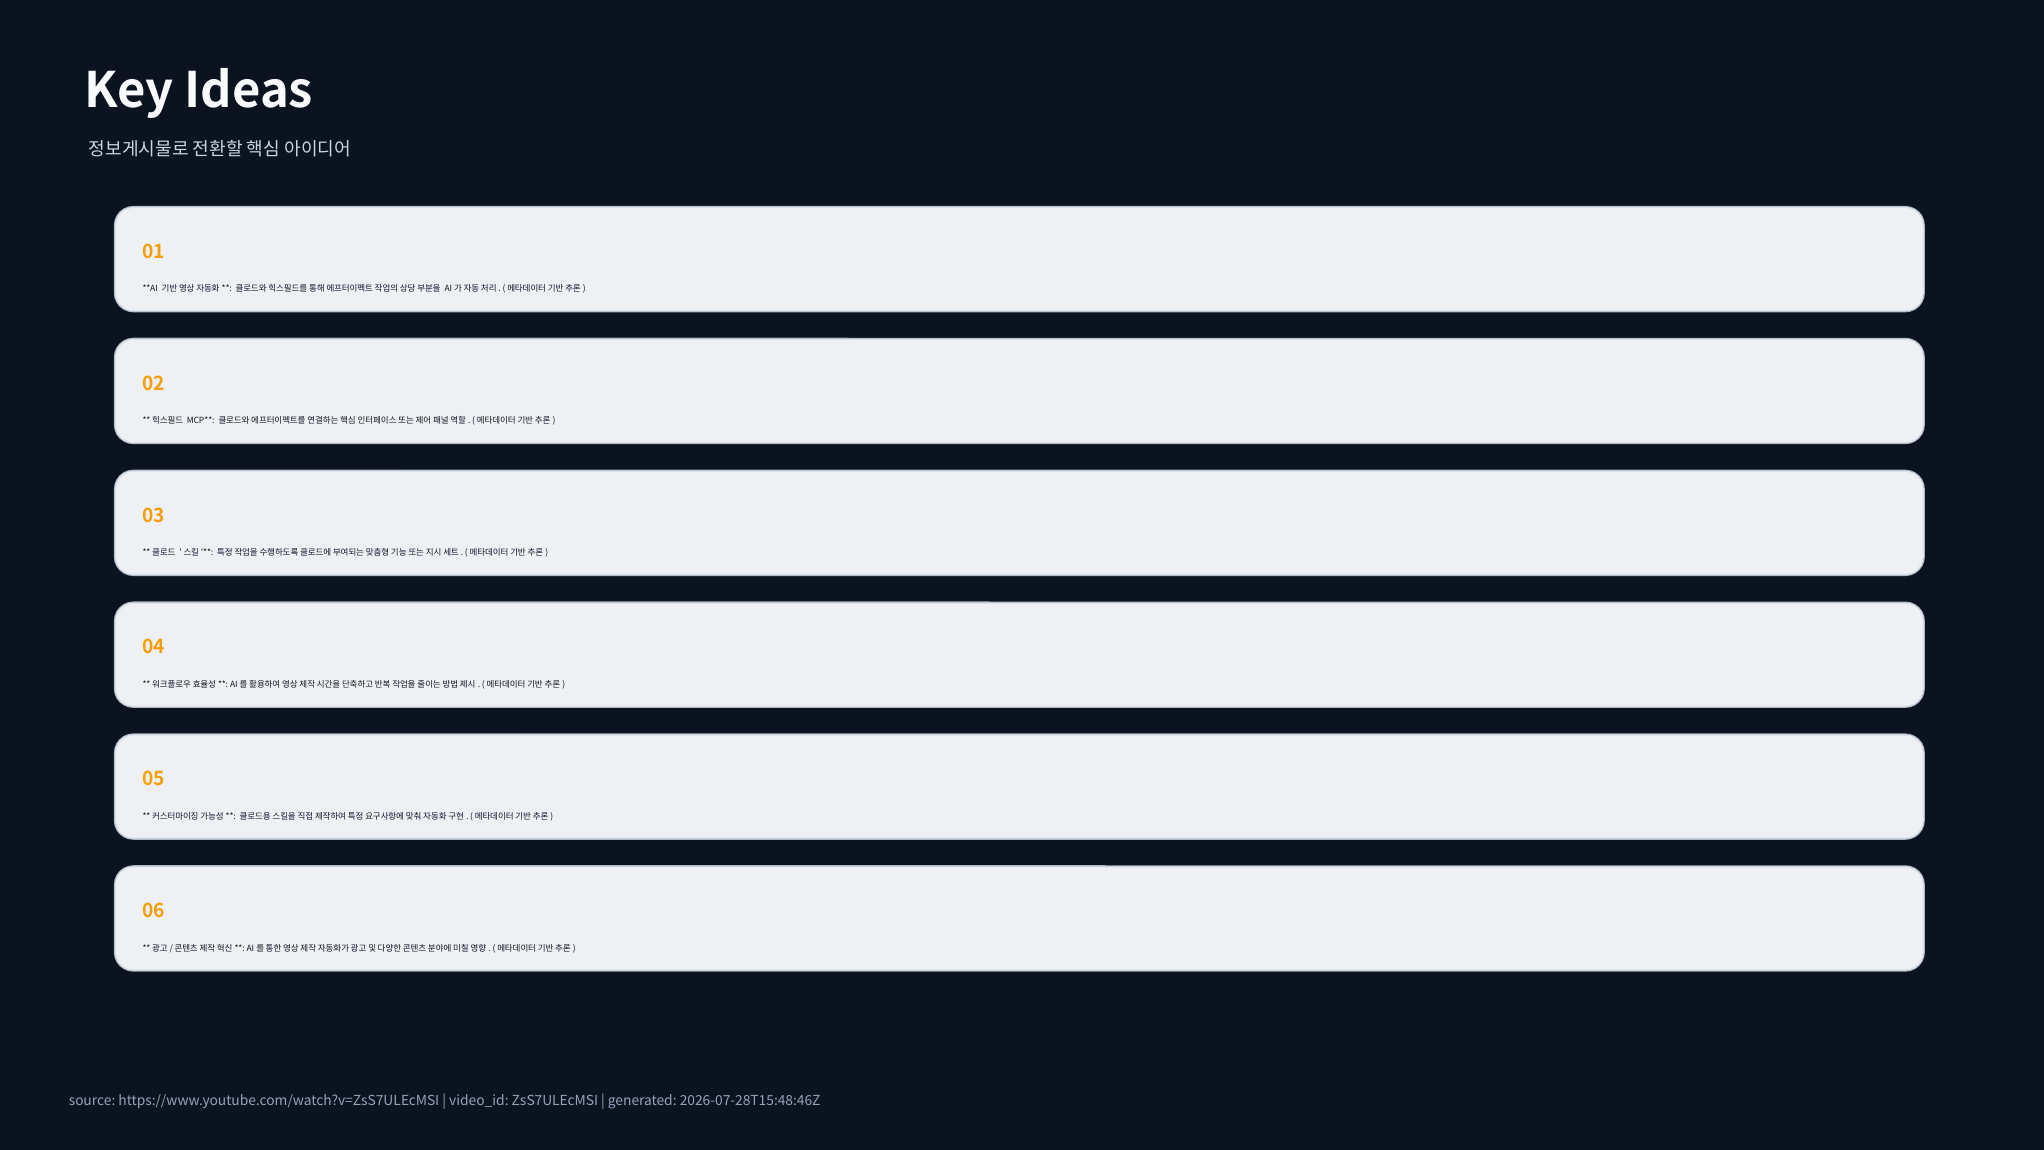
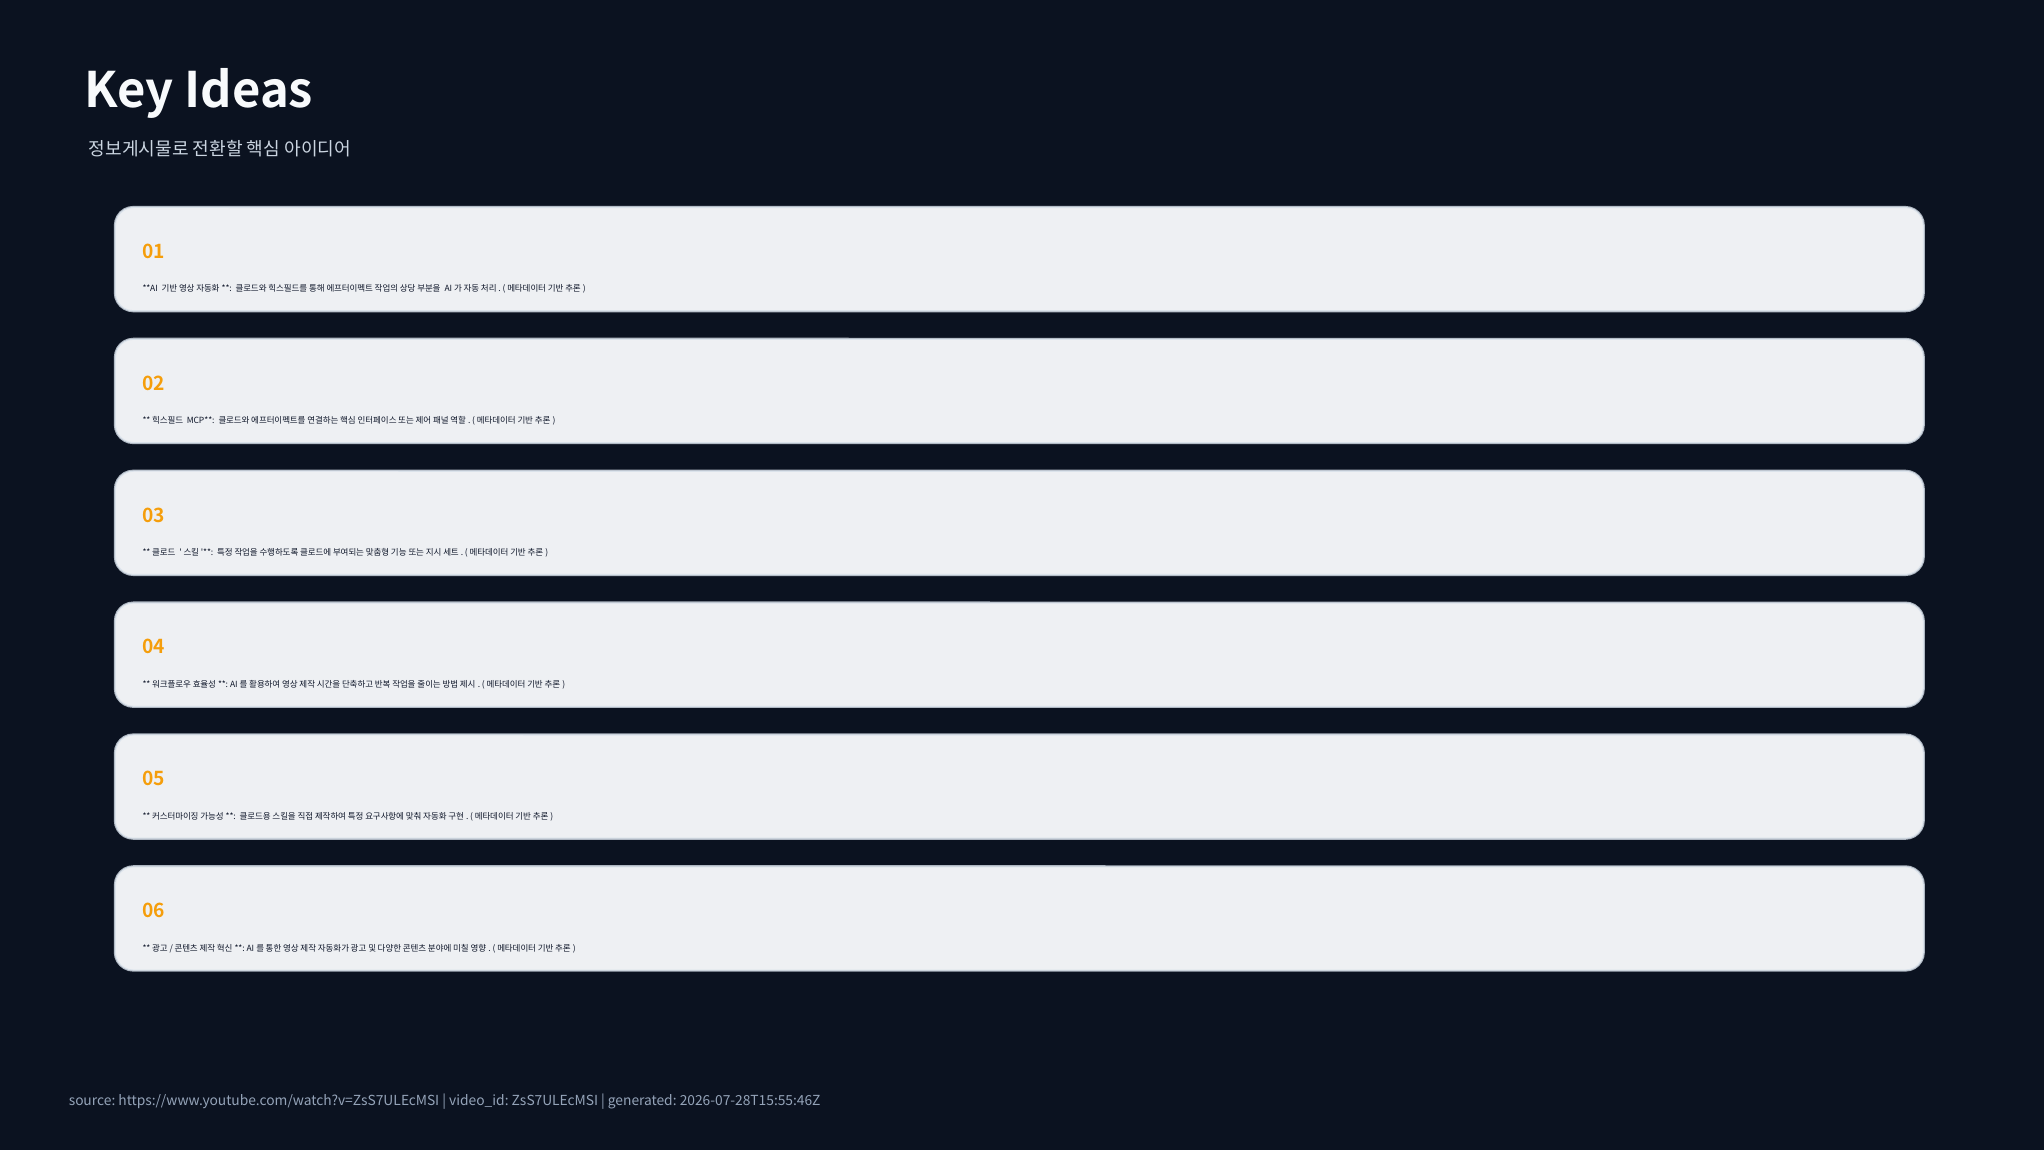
2026-07-28T15:48:46Z: 2026-07-28T15:48:46Z -> 2026-07-28T15:55:46Z
